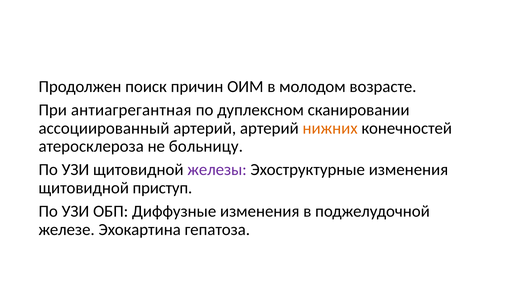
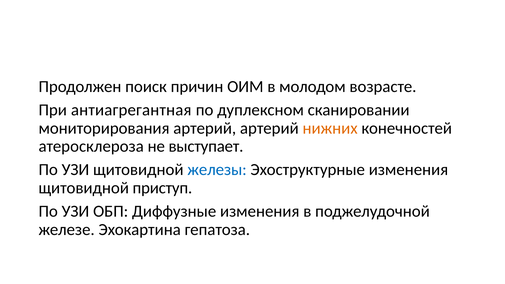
ассоциированный: ассоциированный -> мониторирования
больницу: больницу -> выступает
железы colour: purple -> blue
